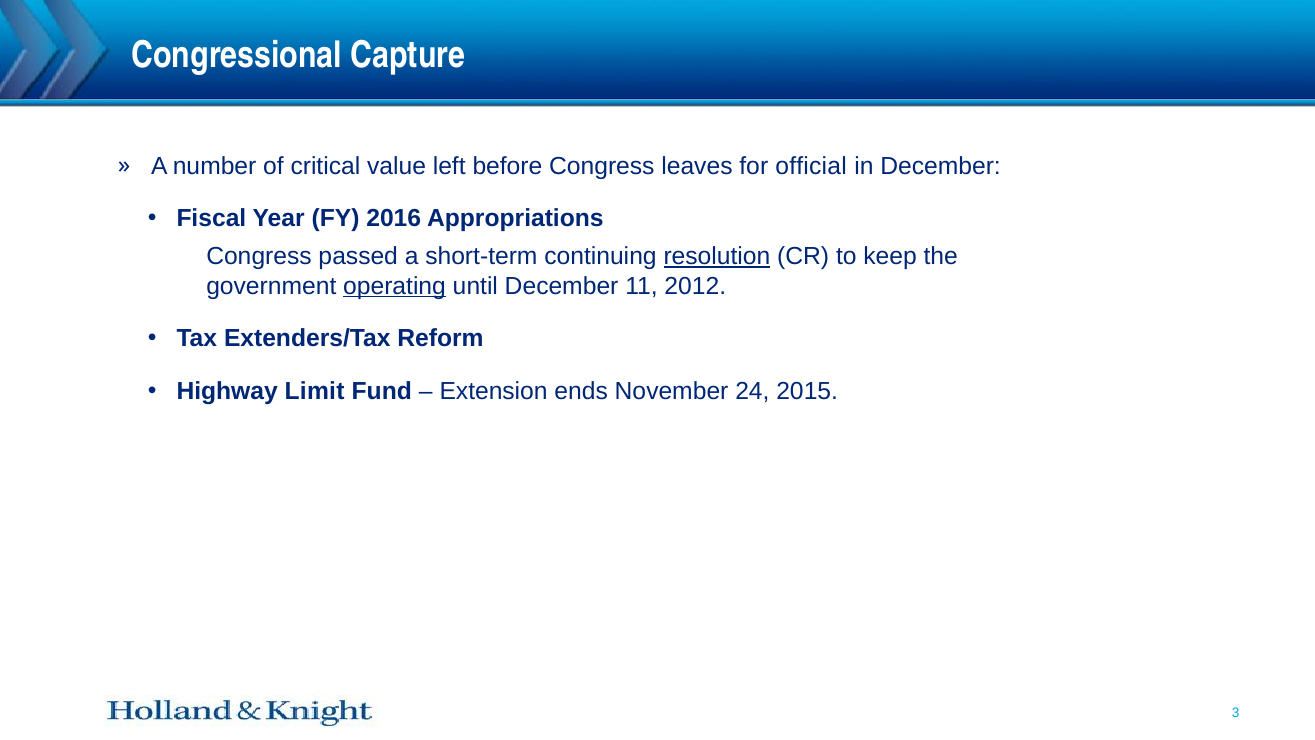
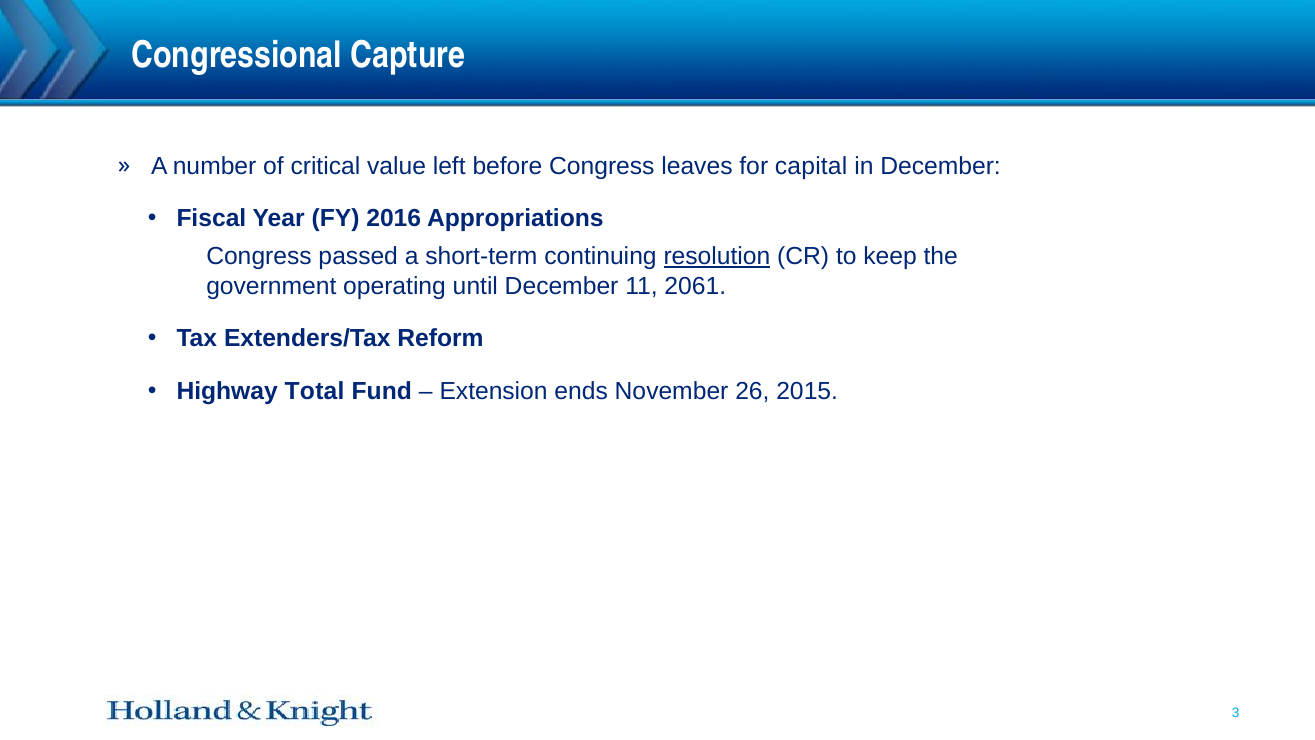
official: official -> capital
operating underline: present -> none
2012: 2012 -> 2061
Limit: Limit -> Total
24: 24 -> 26
